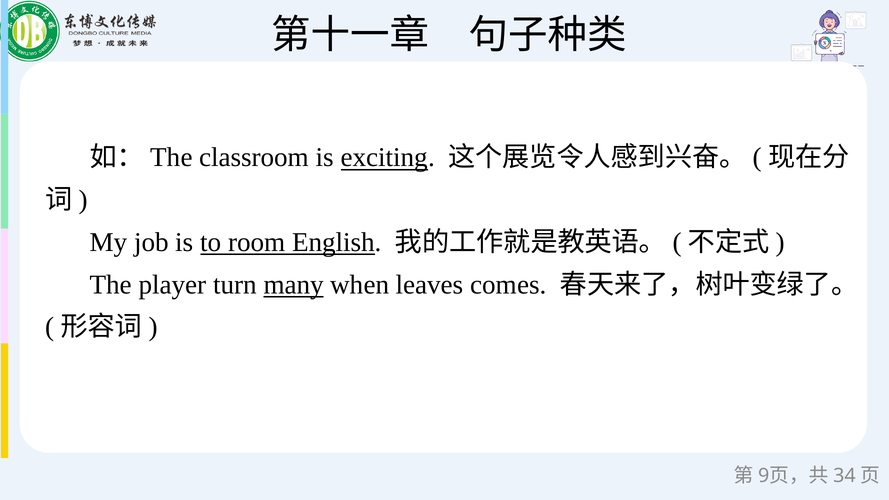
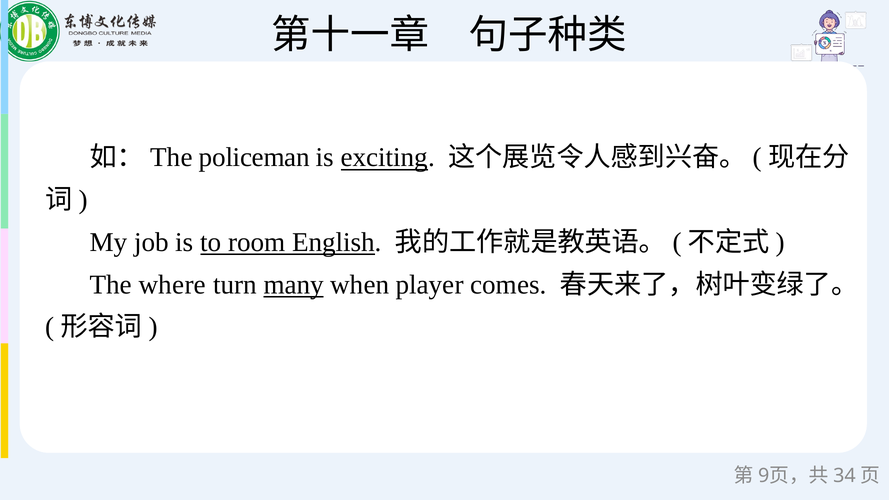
classroom: classroom -> policeman
player: player -> where
leaves: leaves -> player
